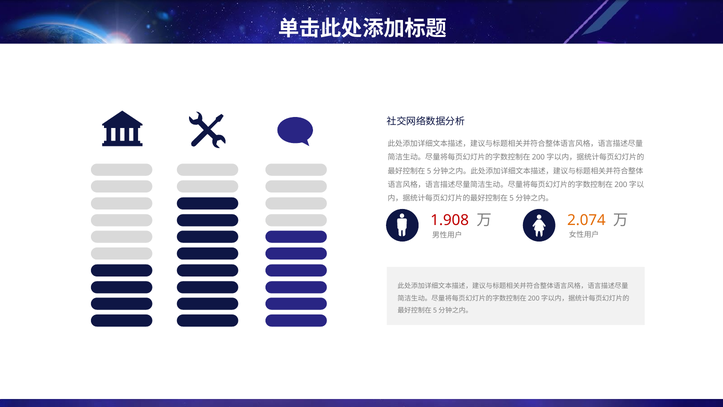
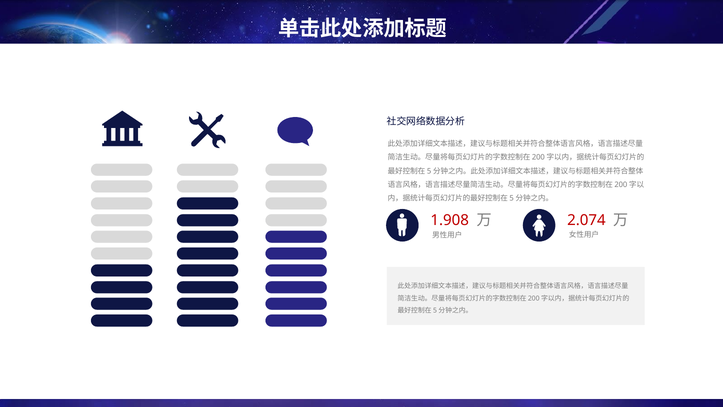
2.074 colour: orange -> red
